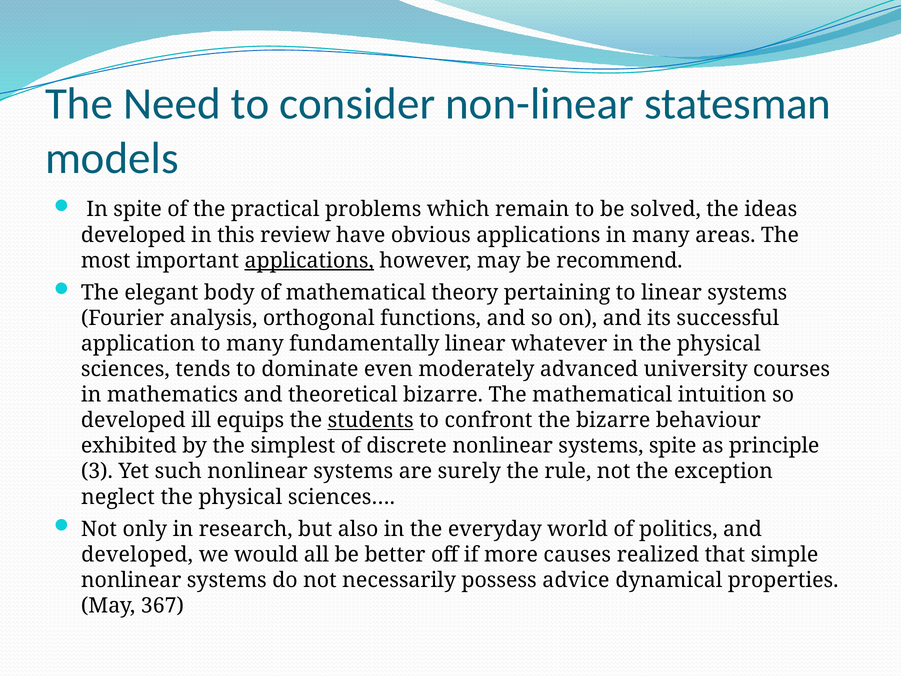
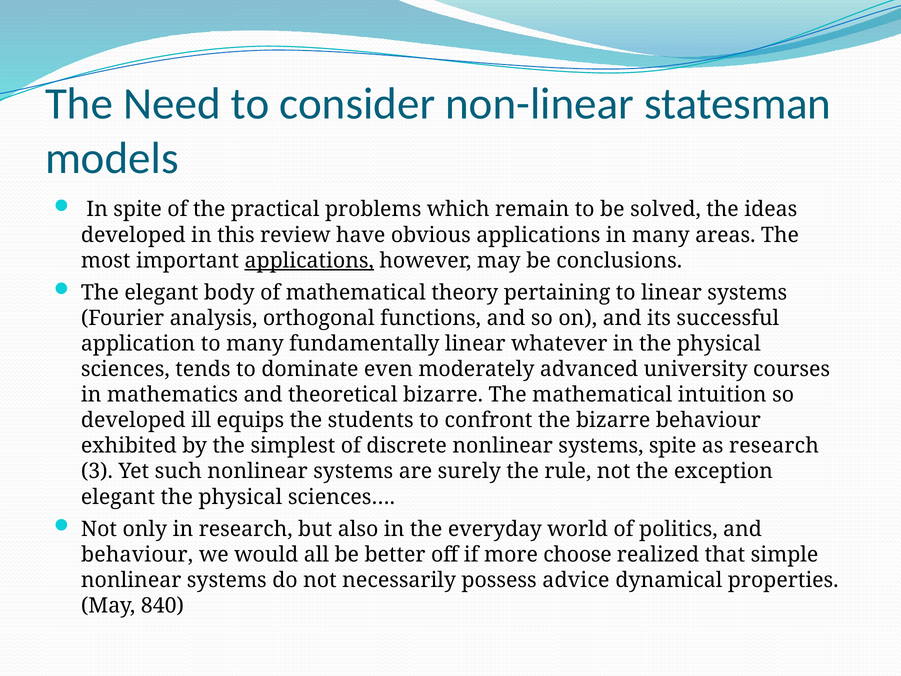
recommend: recommend -> conclusions
students underline: present -> none
as principle: principle -> research
neglect at (118, 497): neglect -> elegant
developed at (137, 554): developed -> behaviour
causes: causes -> choose
367: 367 -> 840
